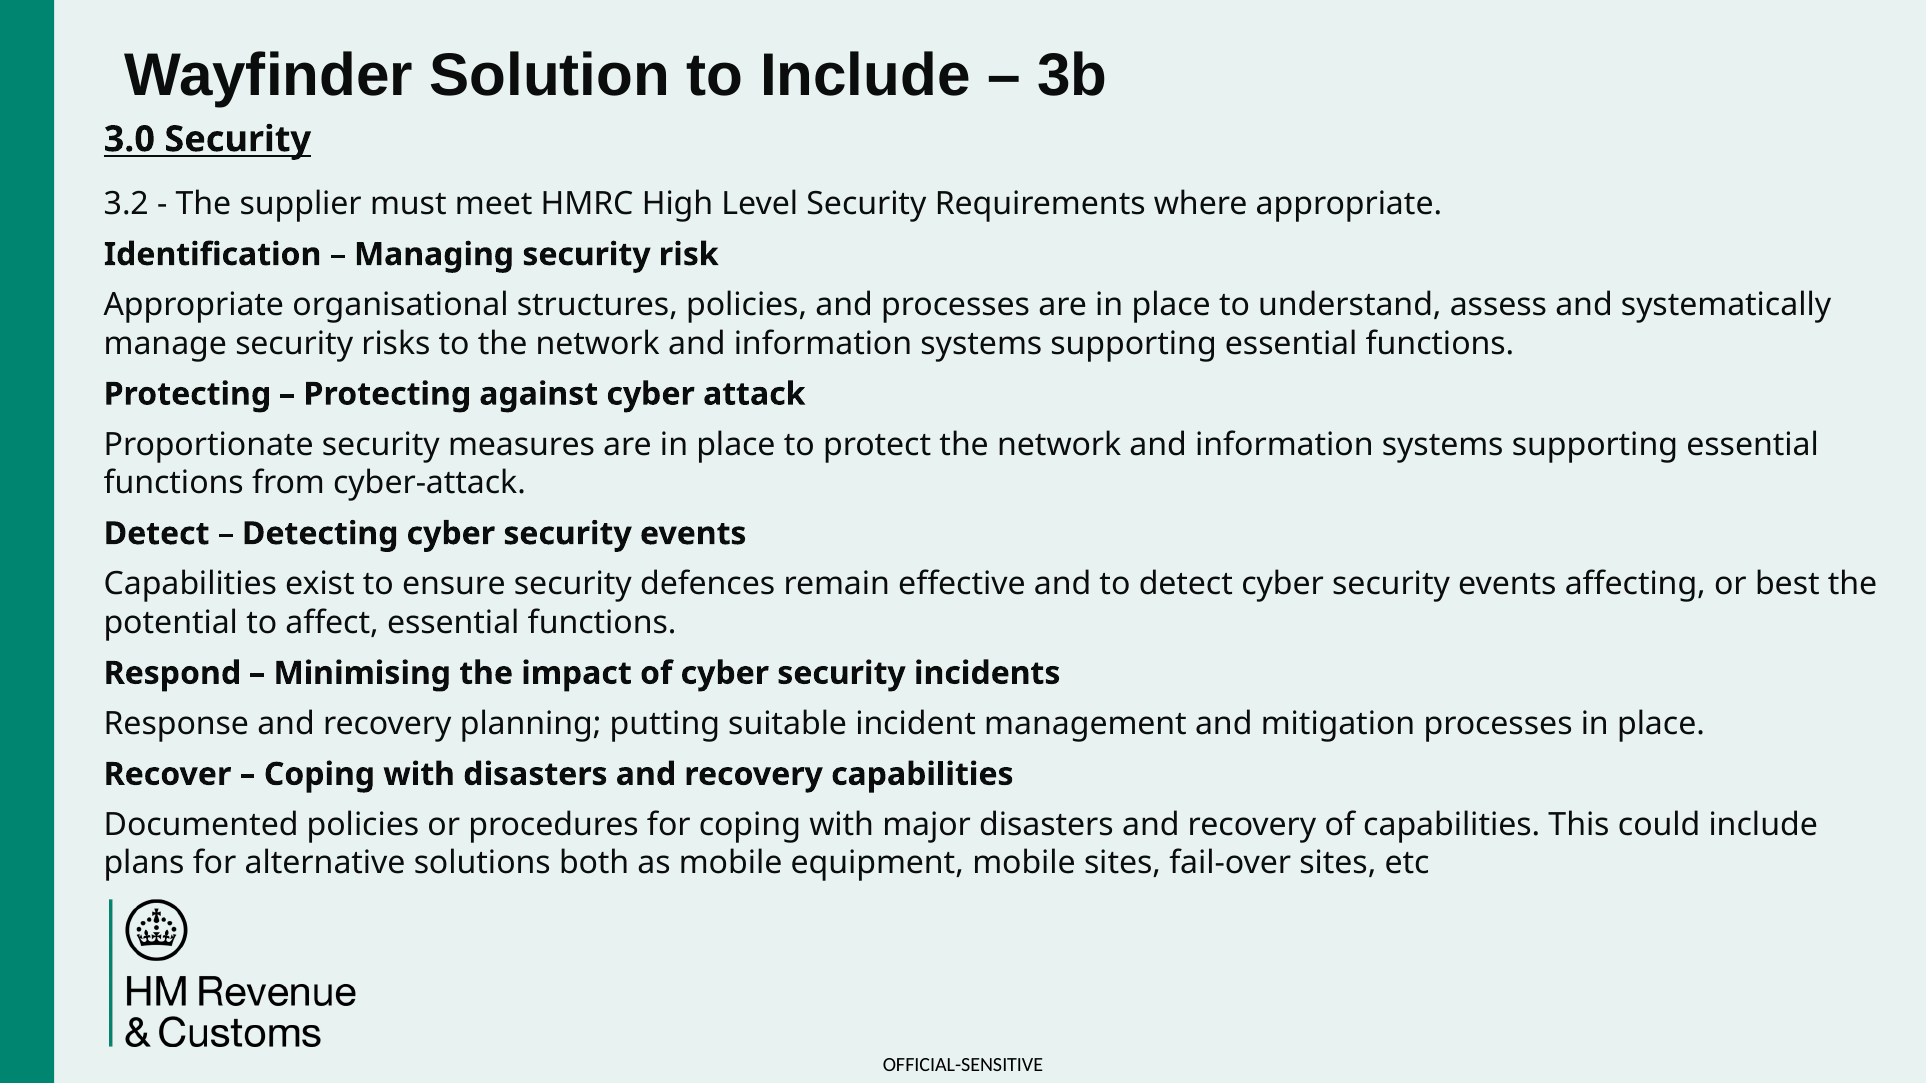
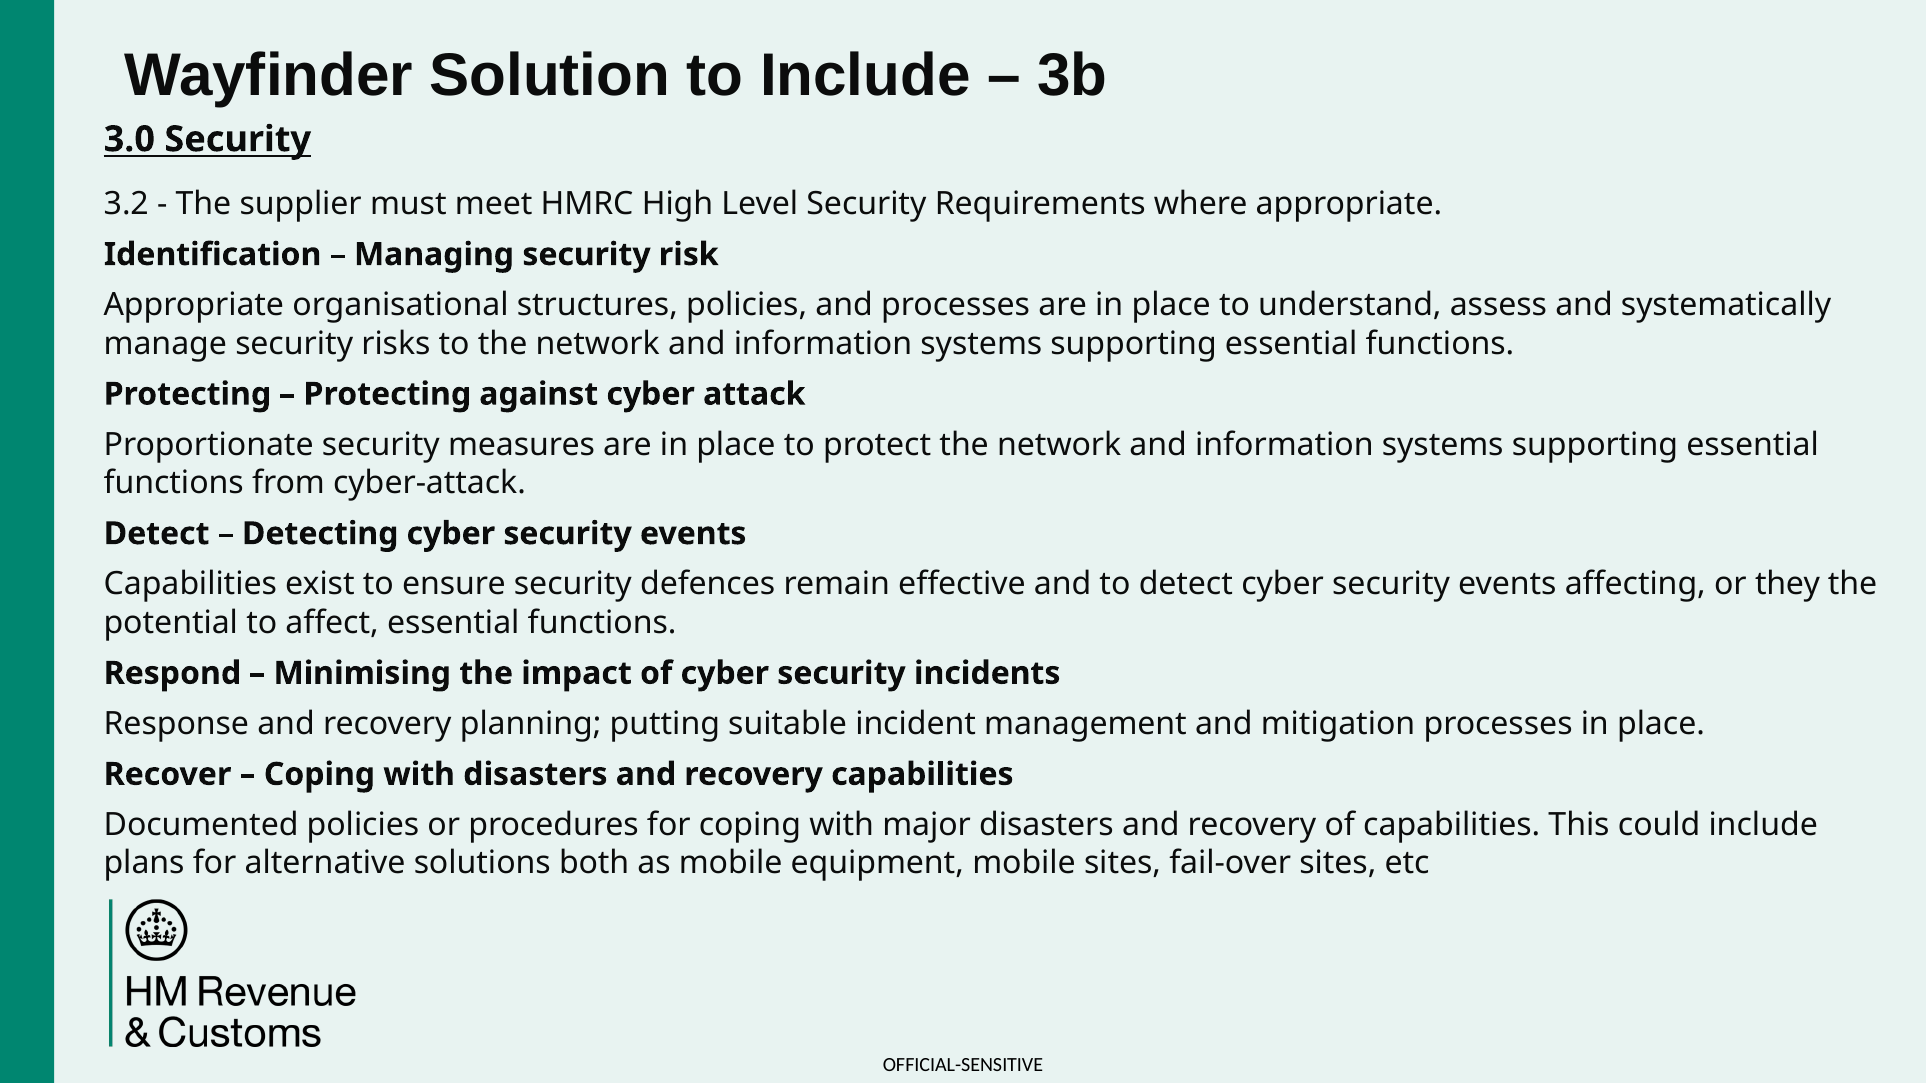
best: best -> they
